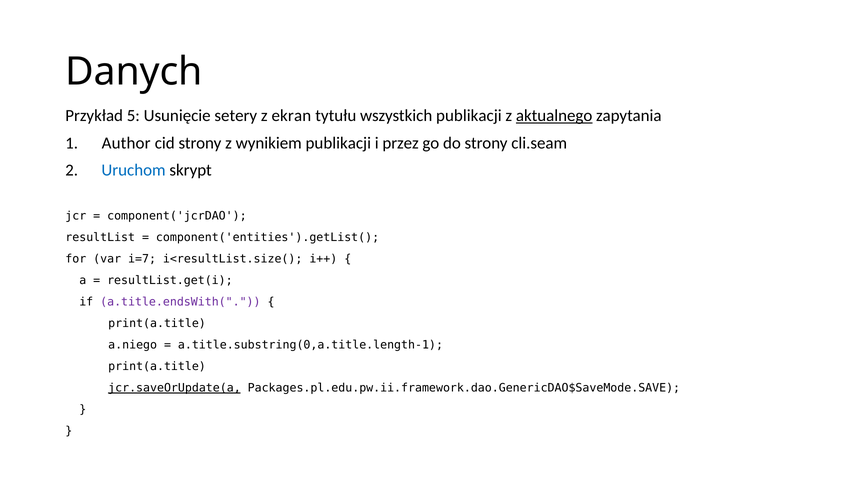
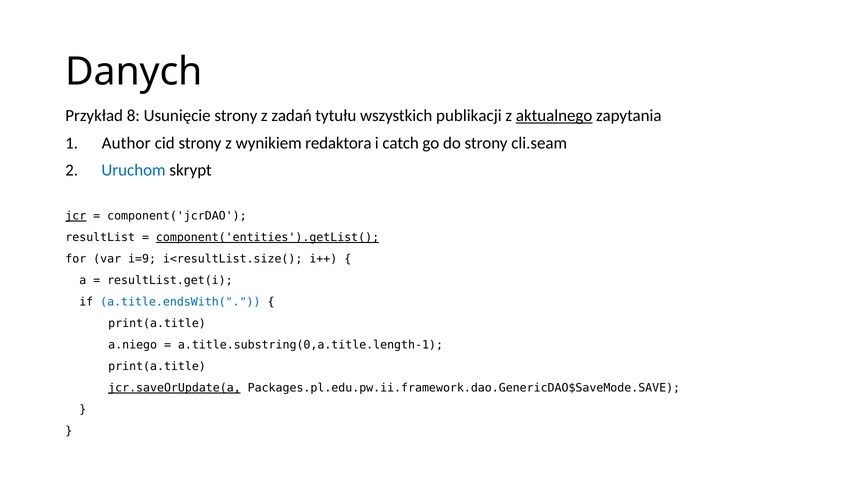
5: 5 -> 8
Usunięcie setery: setery -> strony
ekran: ekran -> zadań
wynikiem publikacji: publikacji -> redaktora
przez: przez -> catch
jcr underline: none -> present
component('entities').getList( underline: none -> present
i=7: i=7 -> i=9
a.title.endsWith( colour: purple -> blue
